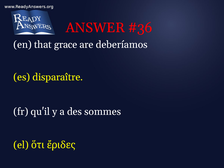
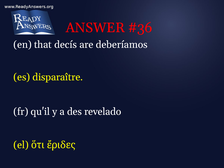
grace: grace -> decís
sommes: sommes -> revelado
